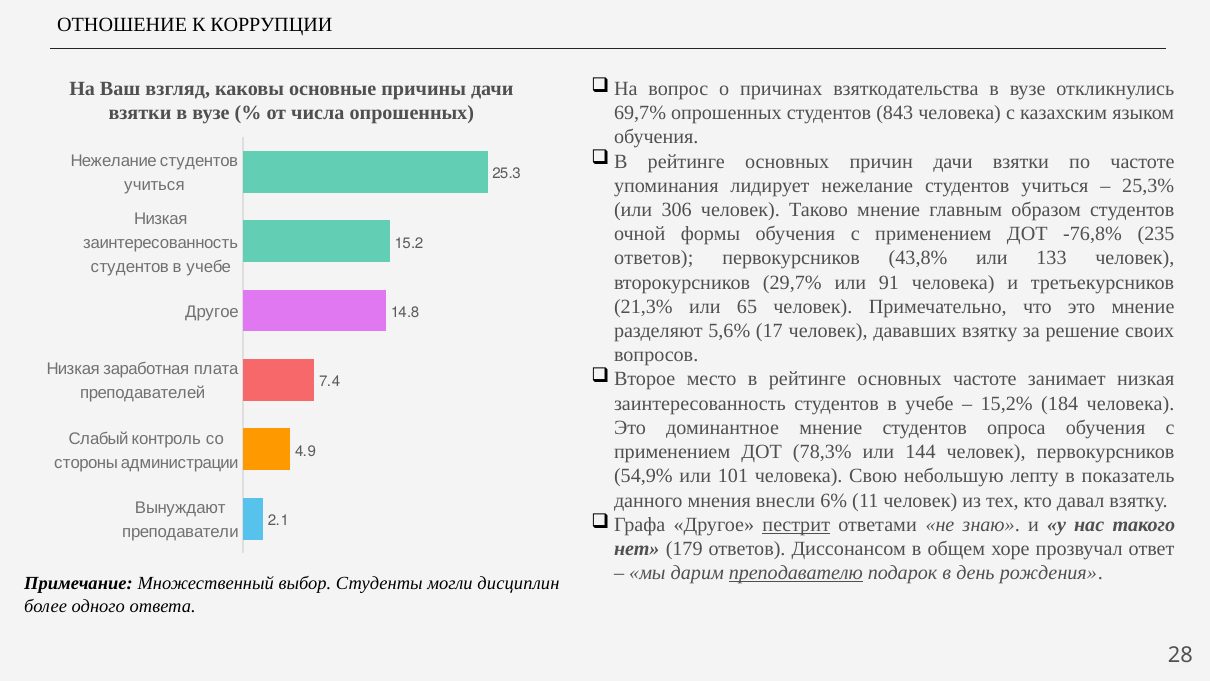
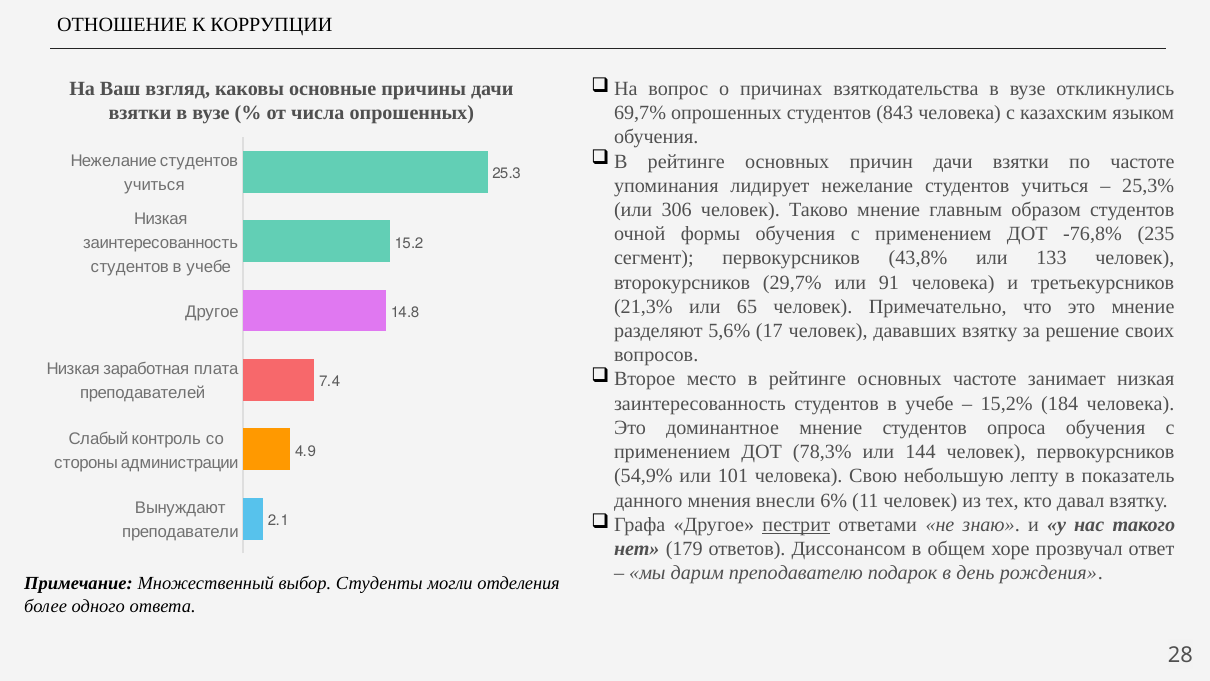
ответов at (654, 258): ответов -> сегмент
преподавателю underline: present -> none
дисциплин: дисциплин -> отделения
